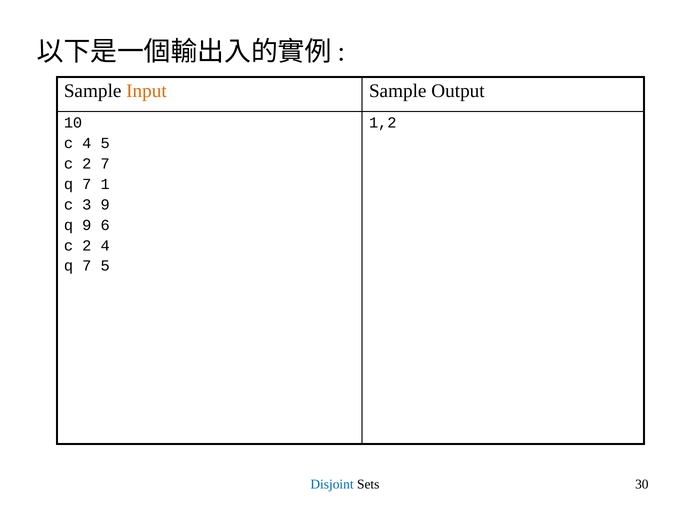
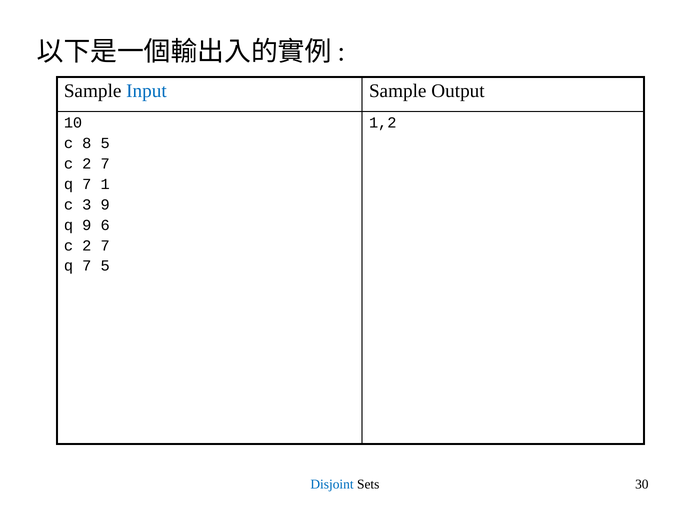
Input colour: orange -> blue
c 4: 4 -> 8
4 at (105, 245): 4 -> 7
